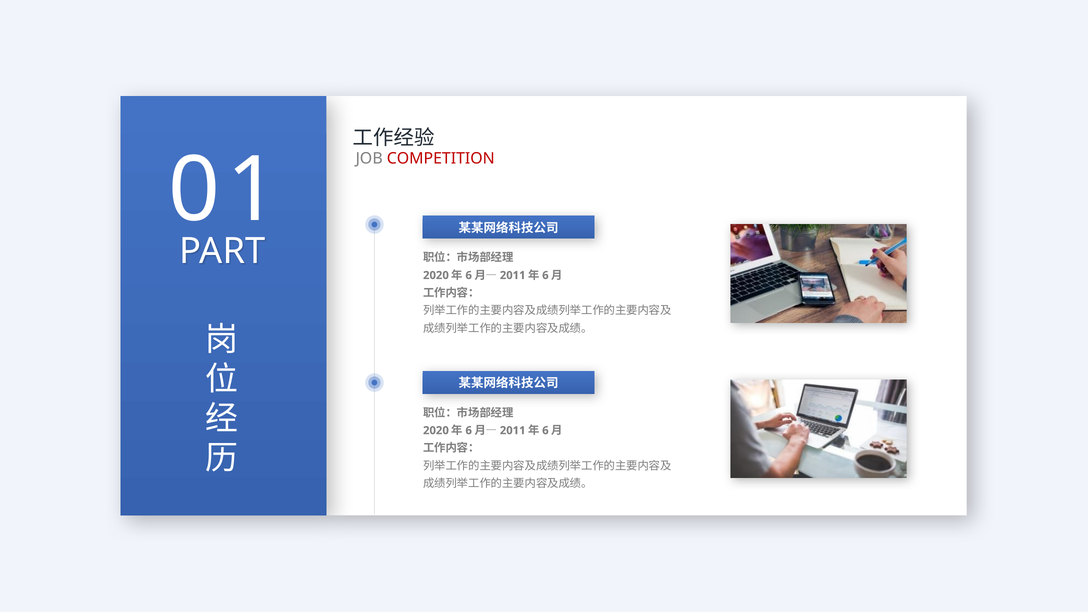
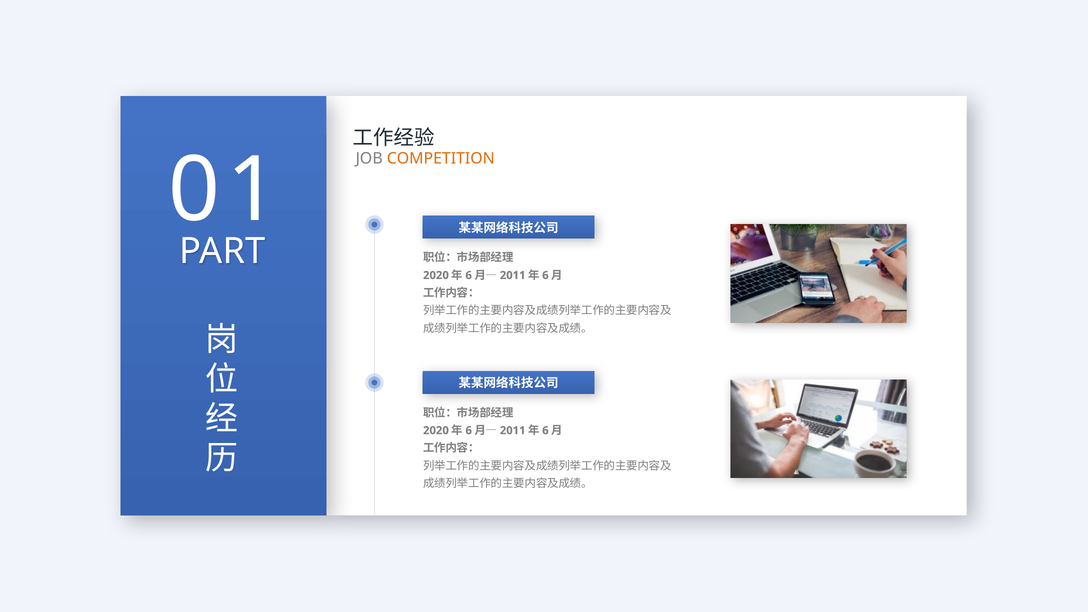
COMPETITION colour: red -> orange
